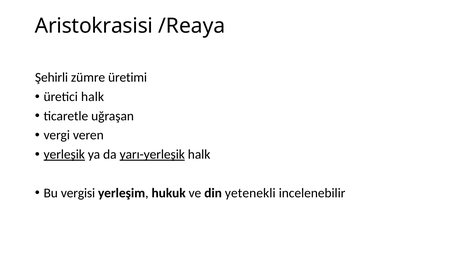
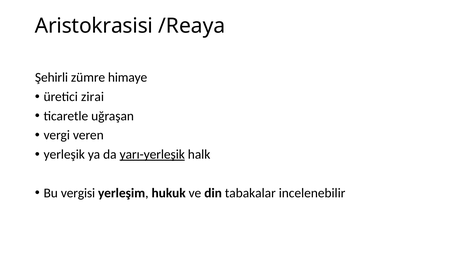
üretimi: üretimi -> himaye
üretici halk: halk -> zirai
yerleşik underline: present -> none
yetenekli: yetenekli -> tabakalar
